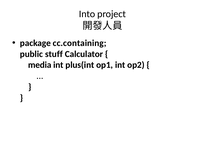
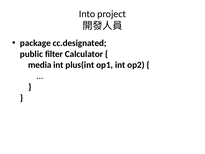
cc.containing: cc.containing -> cc.designated
stuff: stuff -> filter
